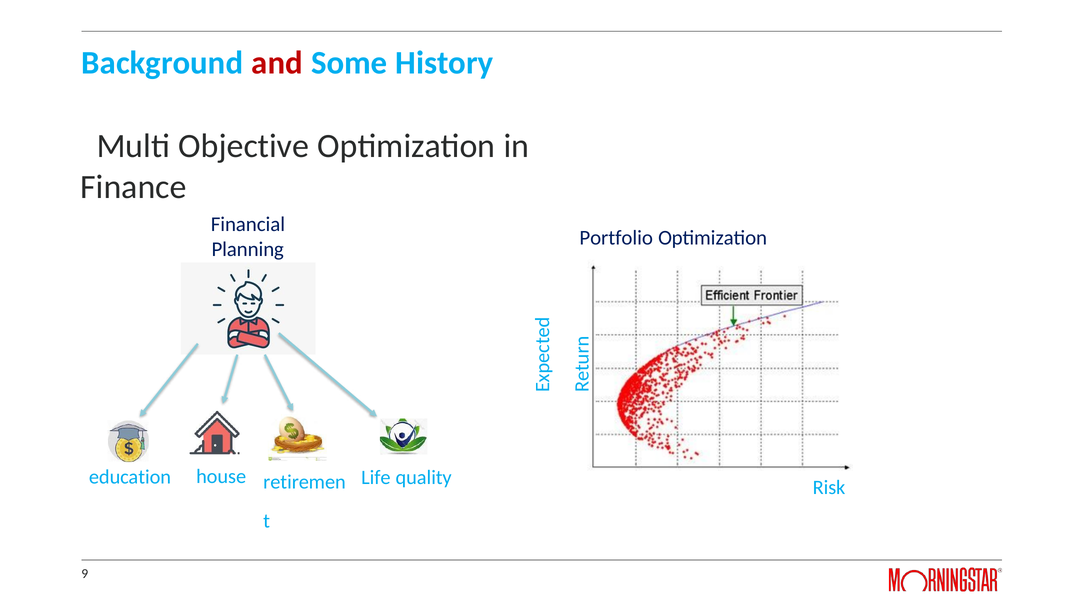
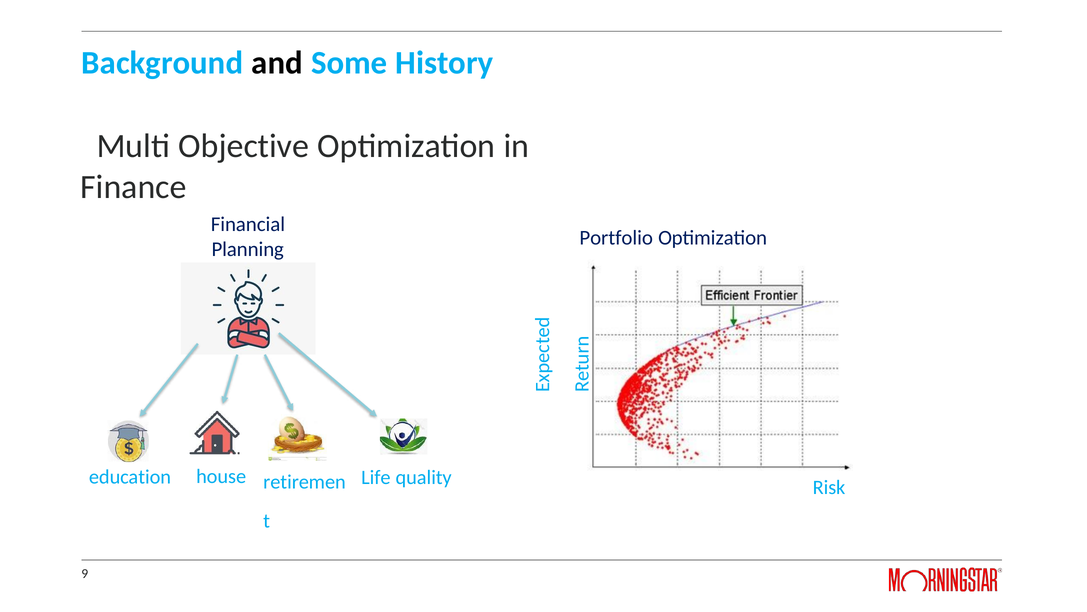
and colour: red -> black
